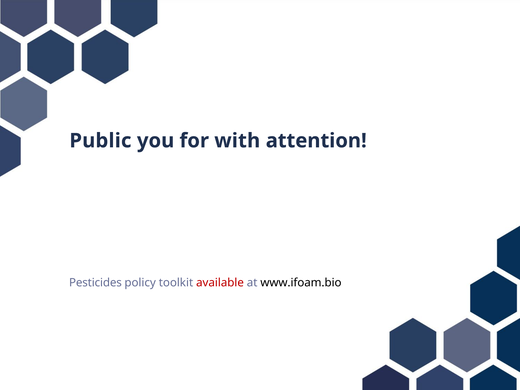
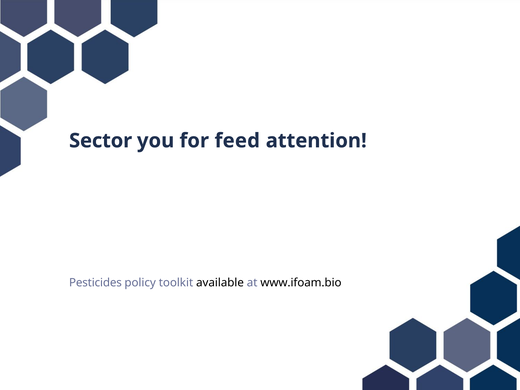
Public: Public -> Sector
with: with -> feed
available colour: red -> black
